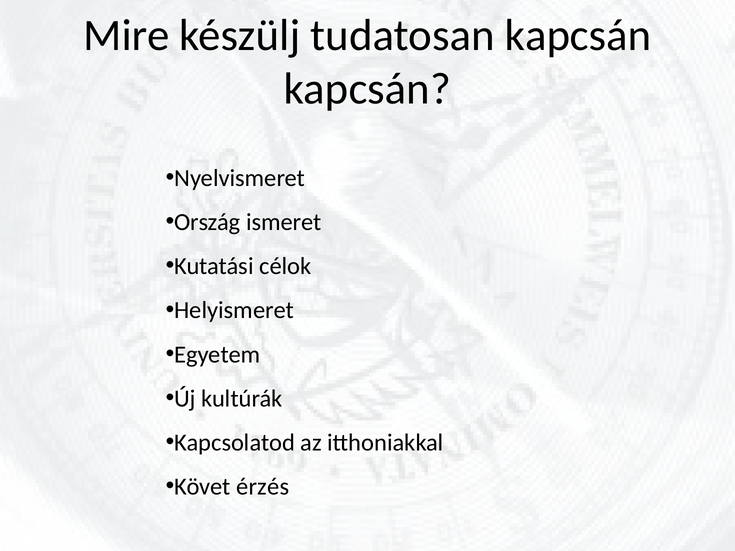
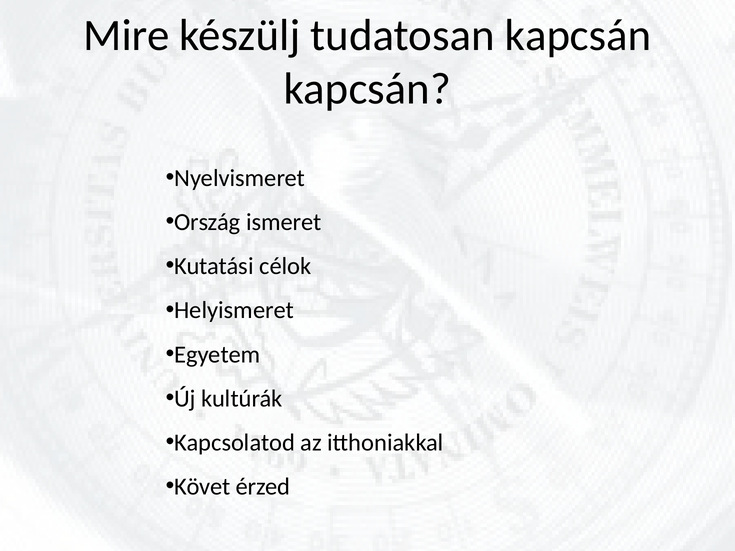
érzés: érzés -> érzed
